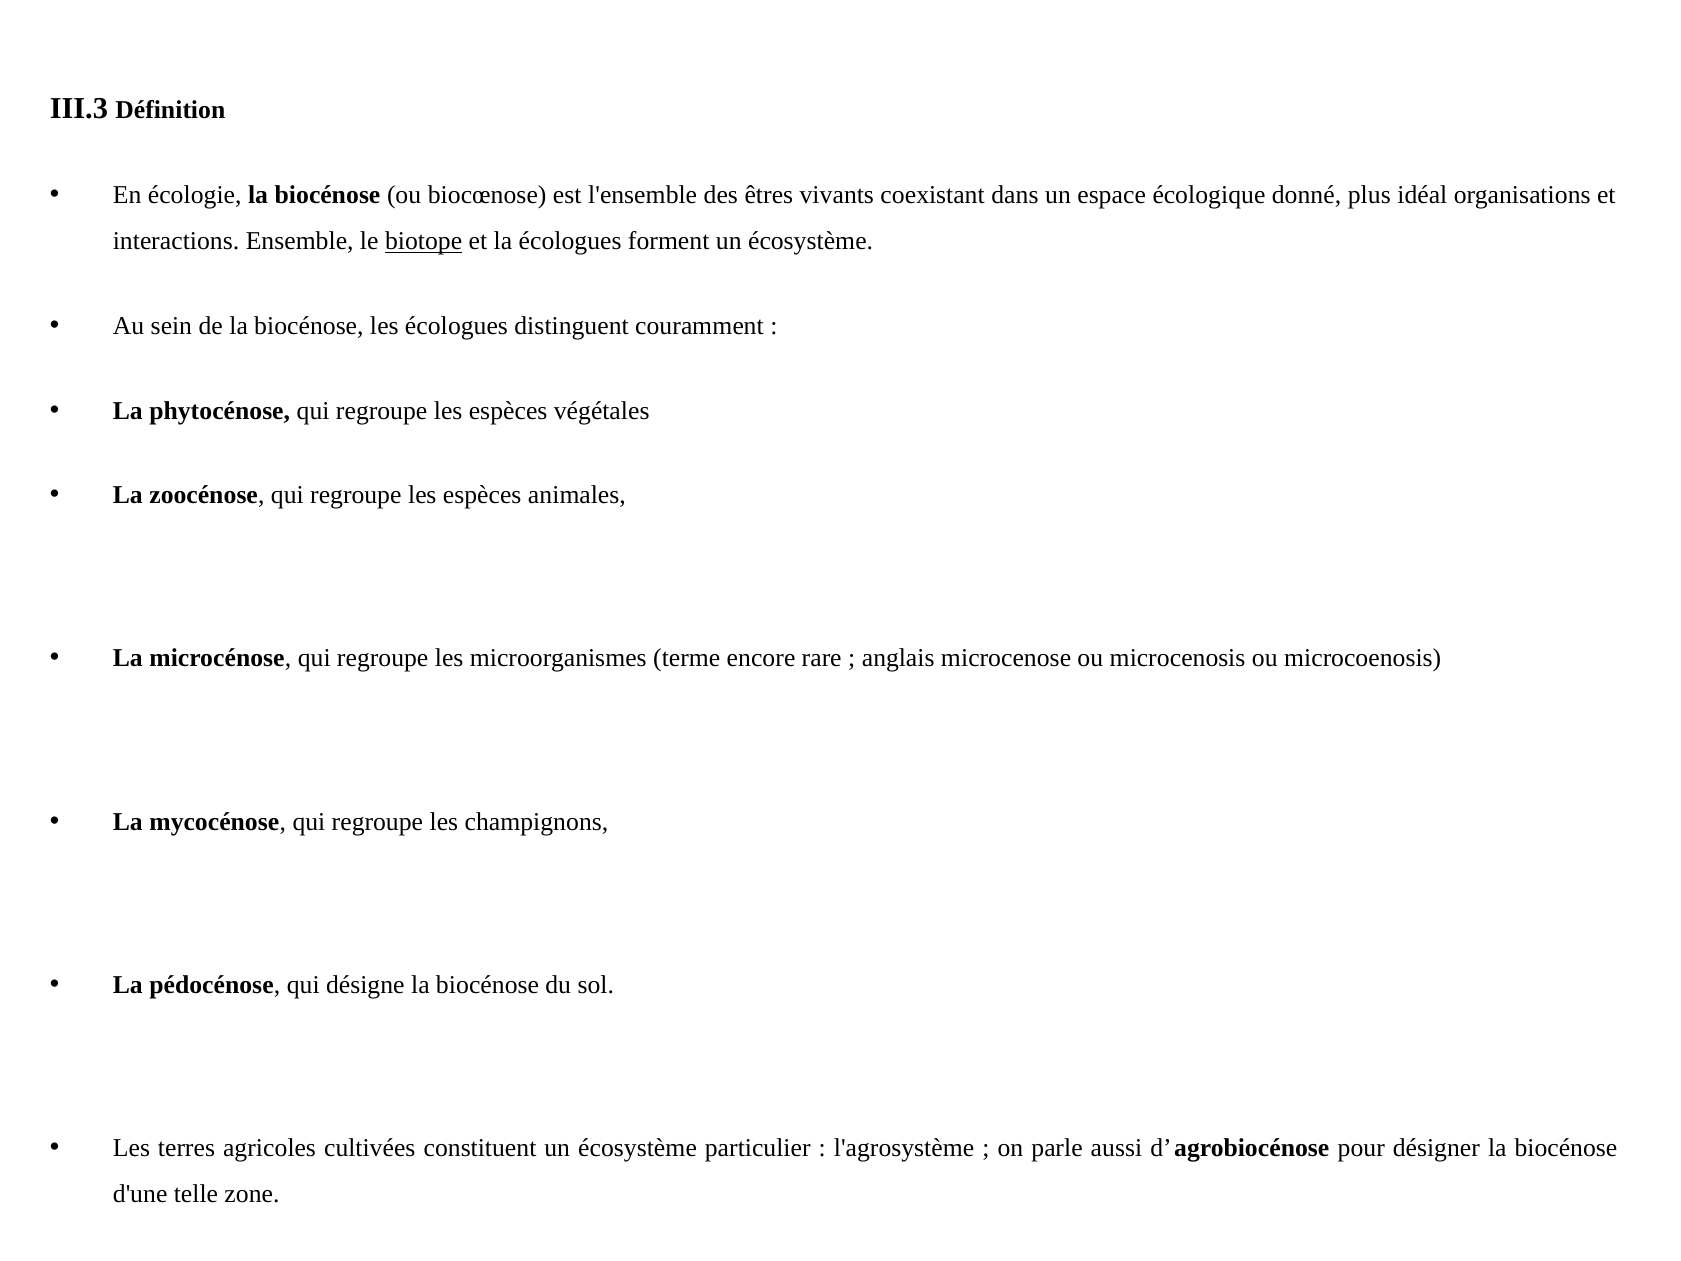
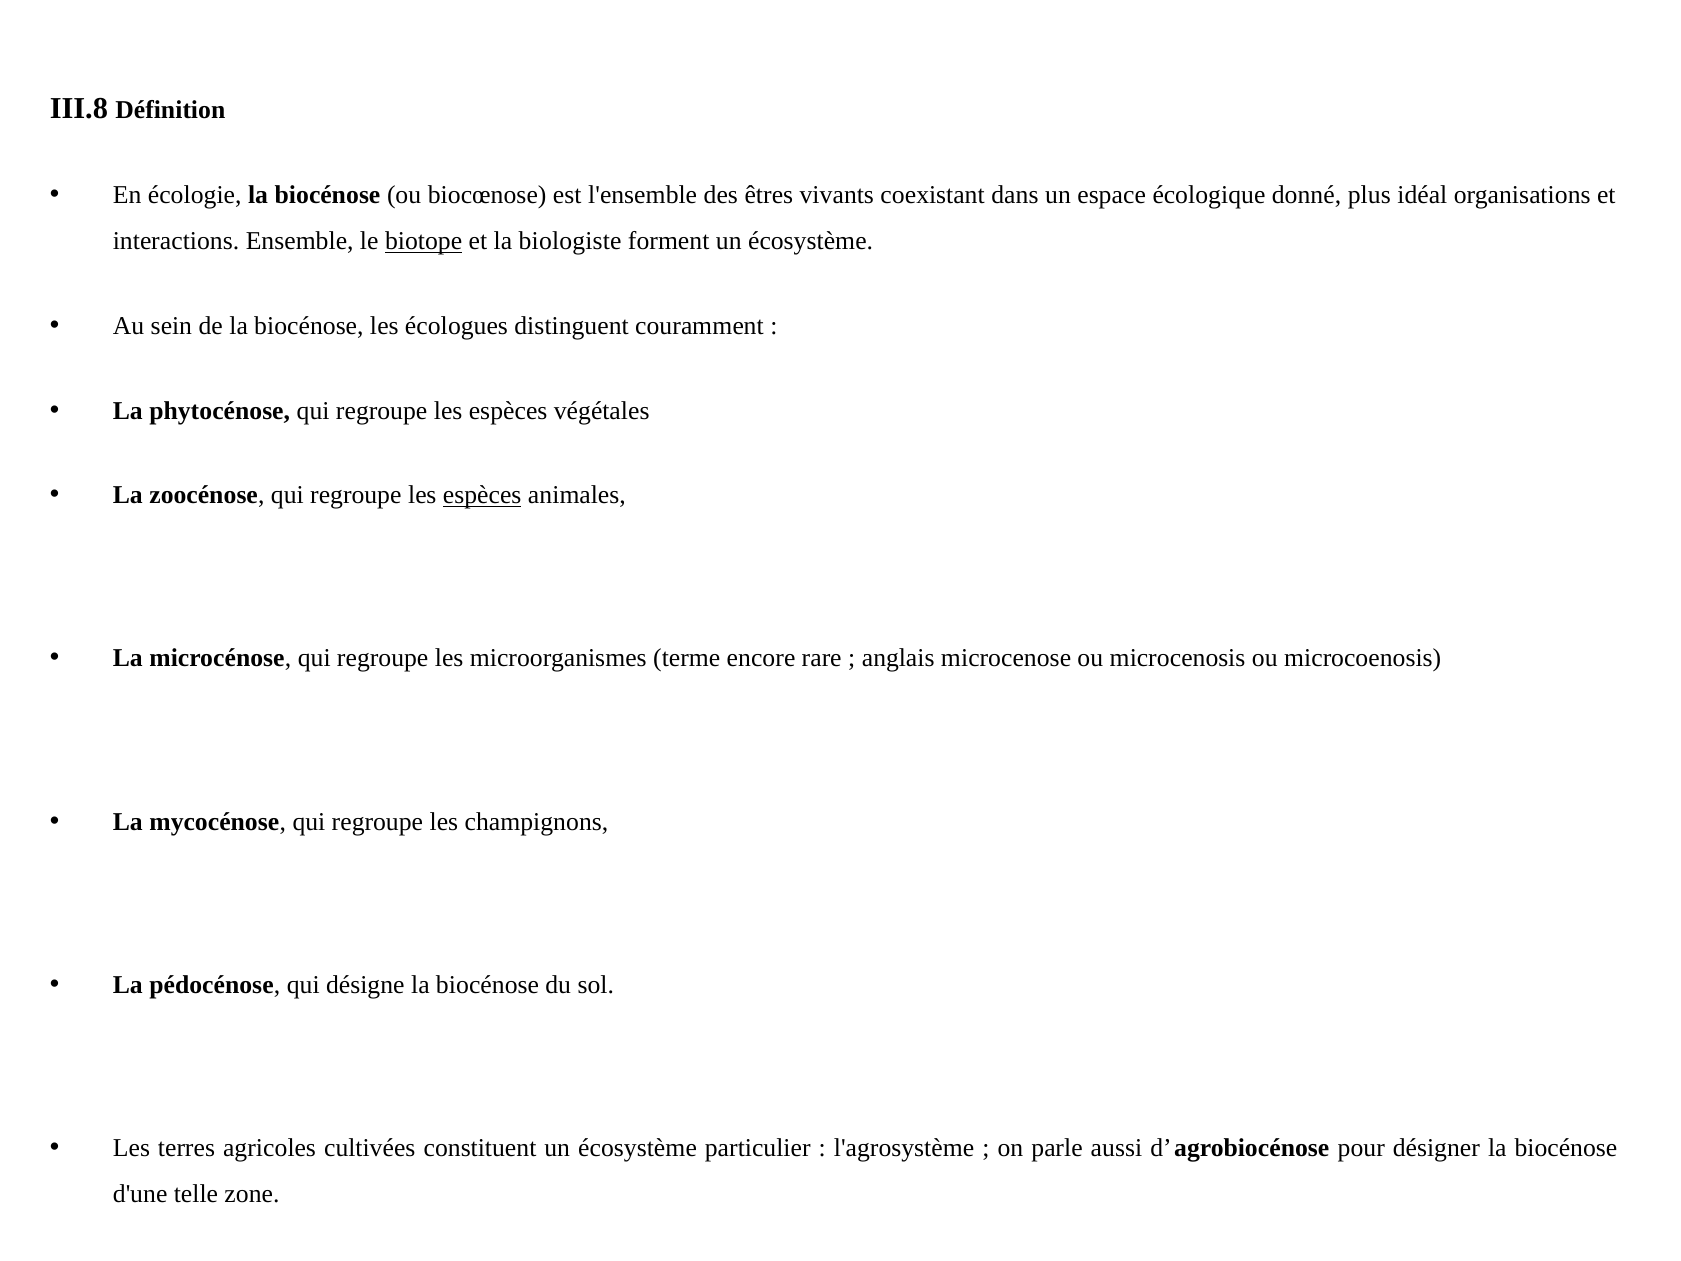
III.3: III.3 -> III.8
la écologues: écologues -> biologiste
espèces at (482, 495) underline: none -> present
